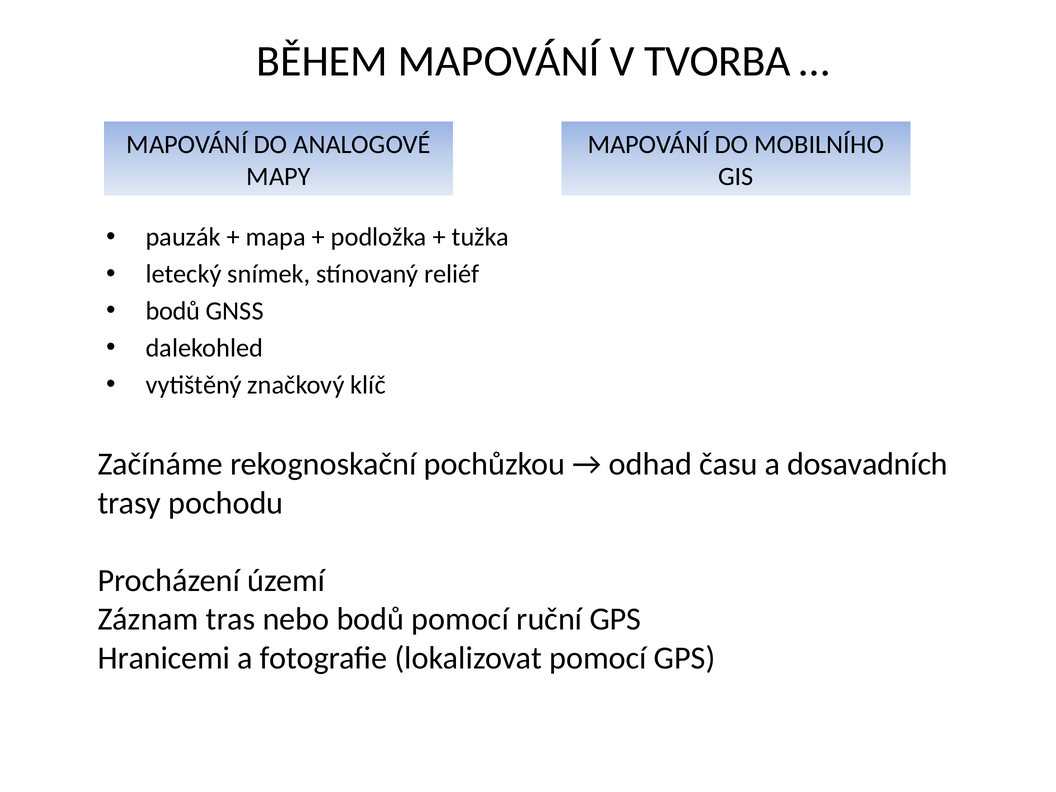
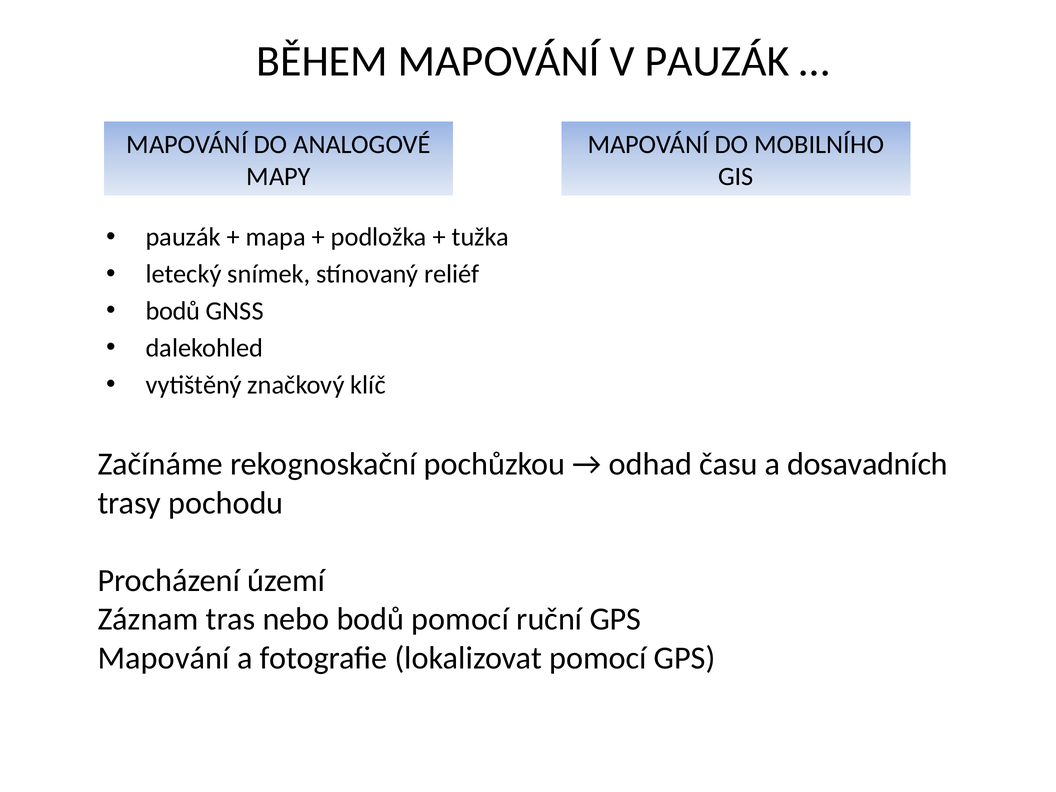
V TVORBA: TVORBA -> PAUZÁK
Hranicemi at (164, 658): Hranicemi -> Mapování
